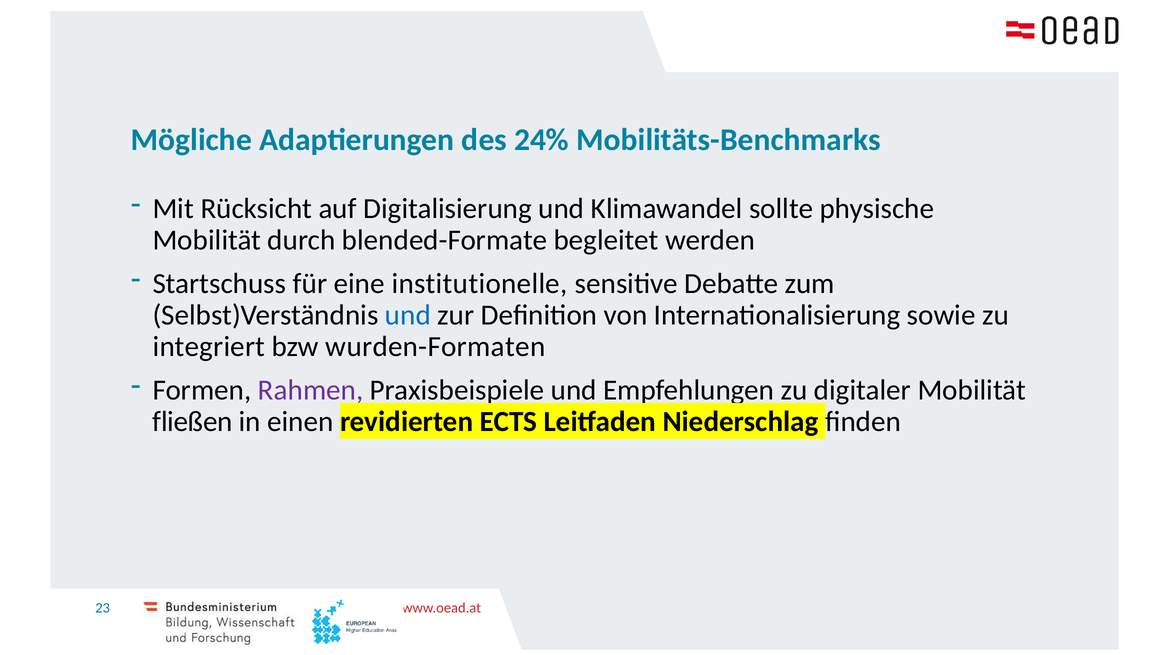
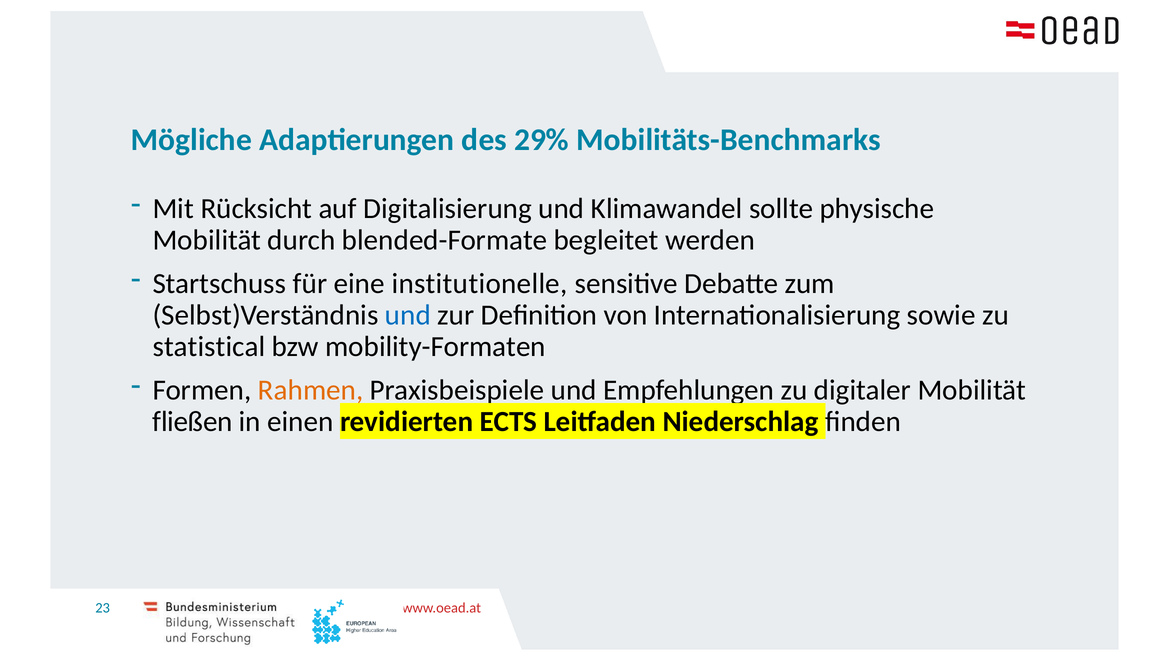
24%: 24% -> 29%
integriert: integriert -> statistical
wurden-Formaten: wurden-Formaten -> mobility-Formaten
Rahmen colour: purple -> orange
